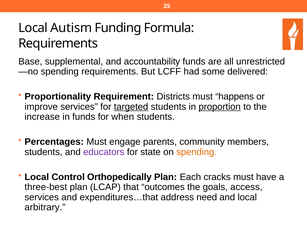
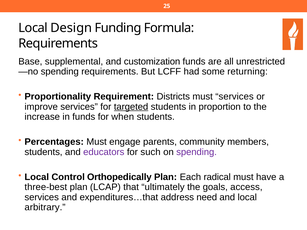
Autism: Autism -> Design
accountability: accountability -> customization
delivered: delivered -> returning
must happens: happens -> services
proportion underline: present -> none
state: state -> such
spending at (197, 152) colour: orange -> purple
cracks: cracks -> radical
outcomes: outcomes -> ultimately
